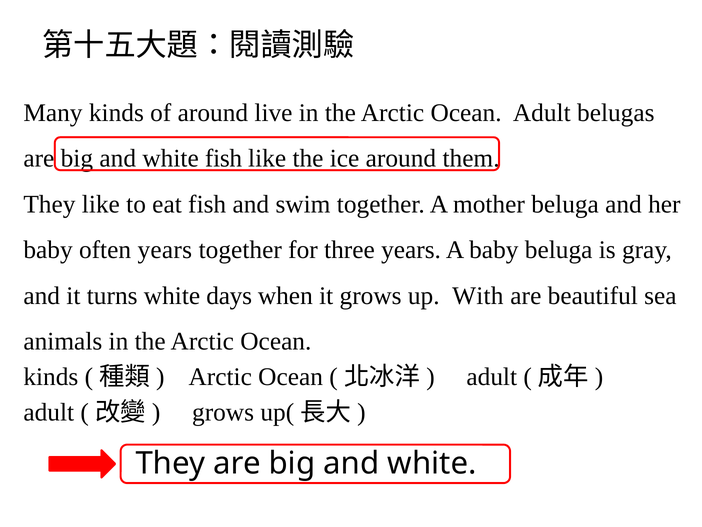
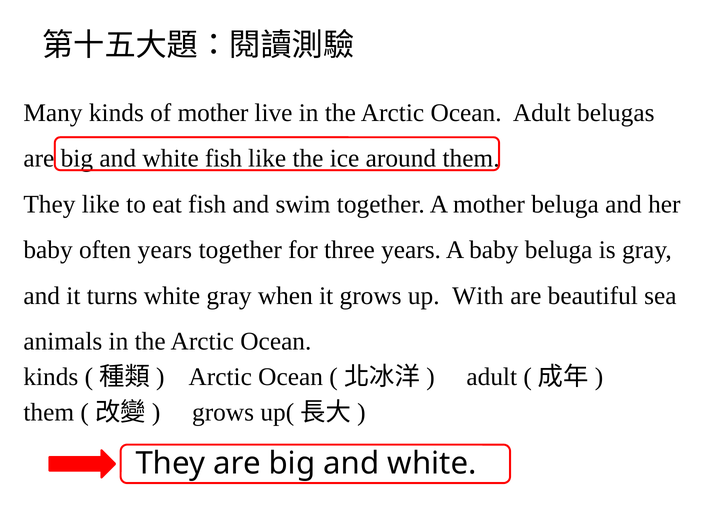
of around: around -> mother
white days: days -> gray
adult at (49, 412): adult -> them
